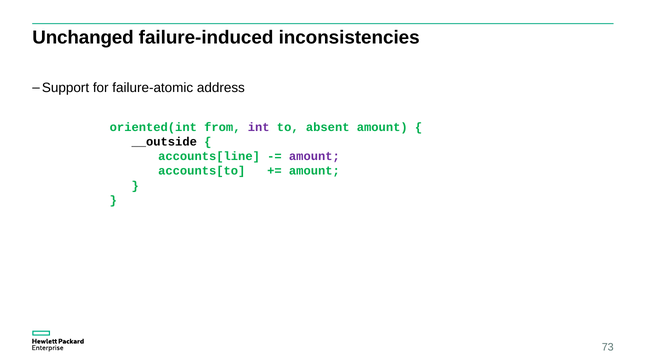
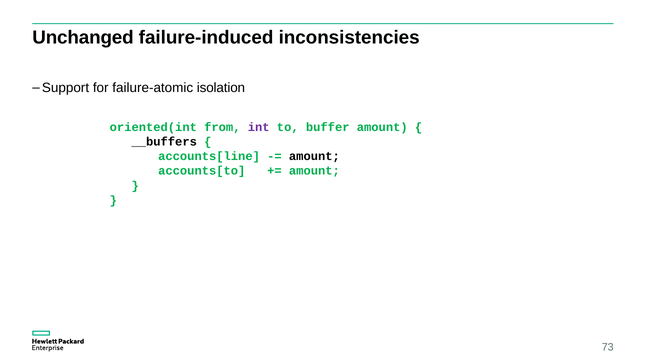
address: address -> isolation
absent: absent -> buffer
__outside: __outside -> __buffers
amount at (314, 157) colour: purple -> black
